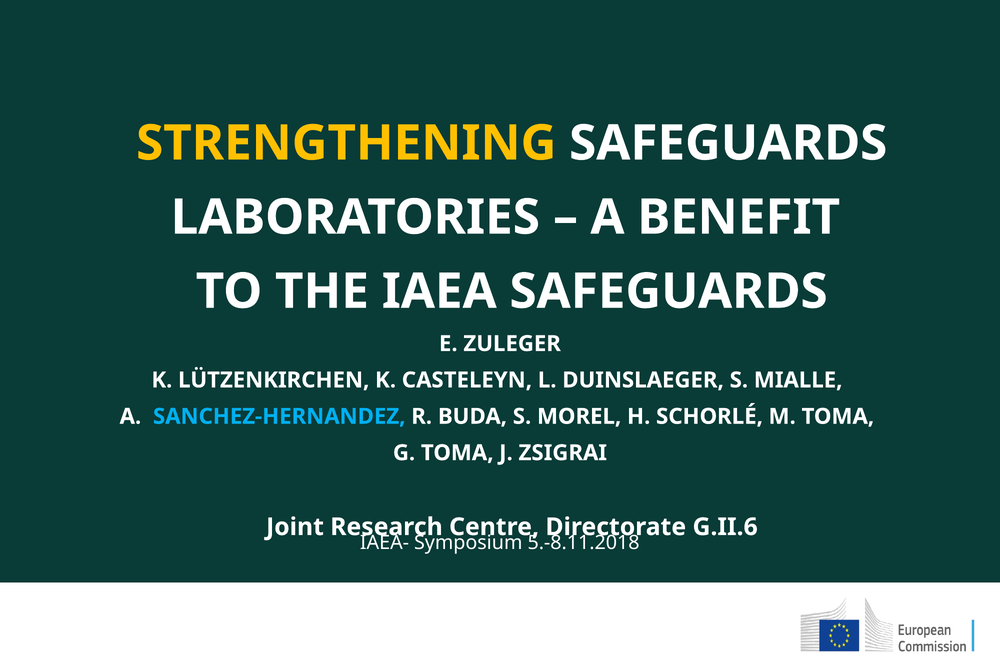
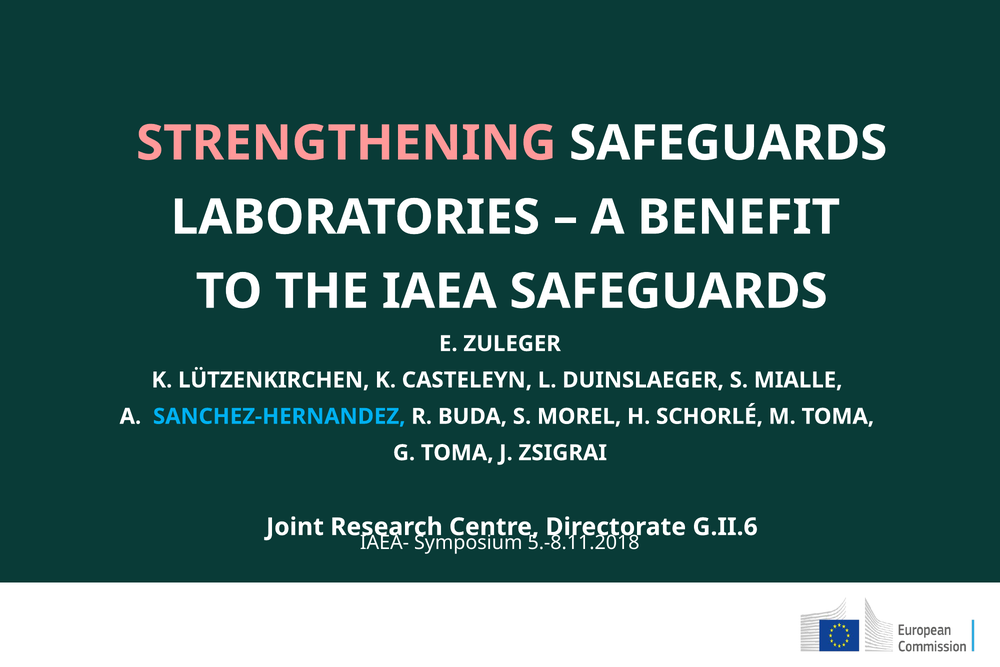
STRENGTHENING colour: yellow -> pink
